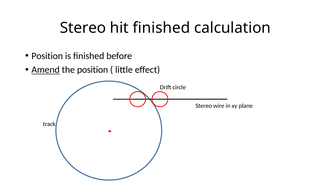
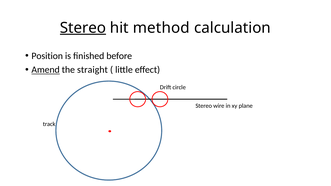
Stereo at (83, 28) underline: none -> present
hit finished: finished -> method
the position: position -> straight
